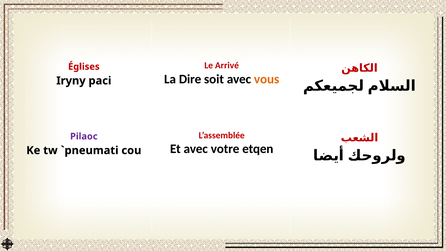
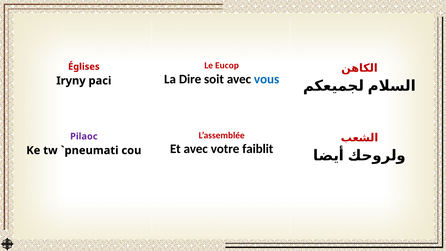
Arrivé: Arrivé -> Eucop
vous colour: orange -> blue
etqen: etqen -> faiblit
